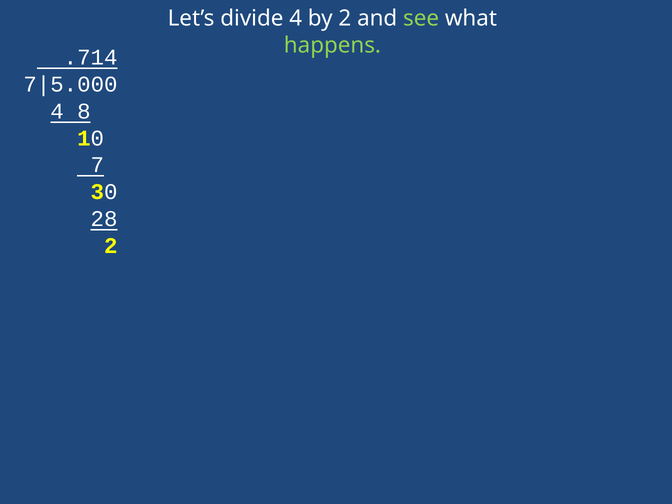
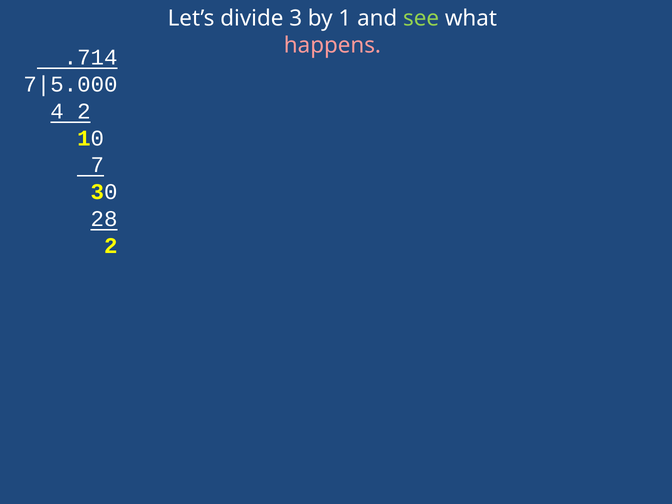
divide 4: 4 -> 3
by 2: 2 -> 1
happens colour: light green -> pink
4 8: 8 -> 2
